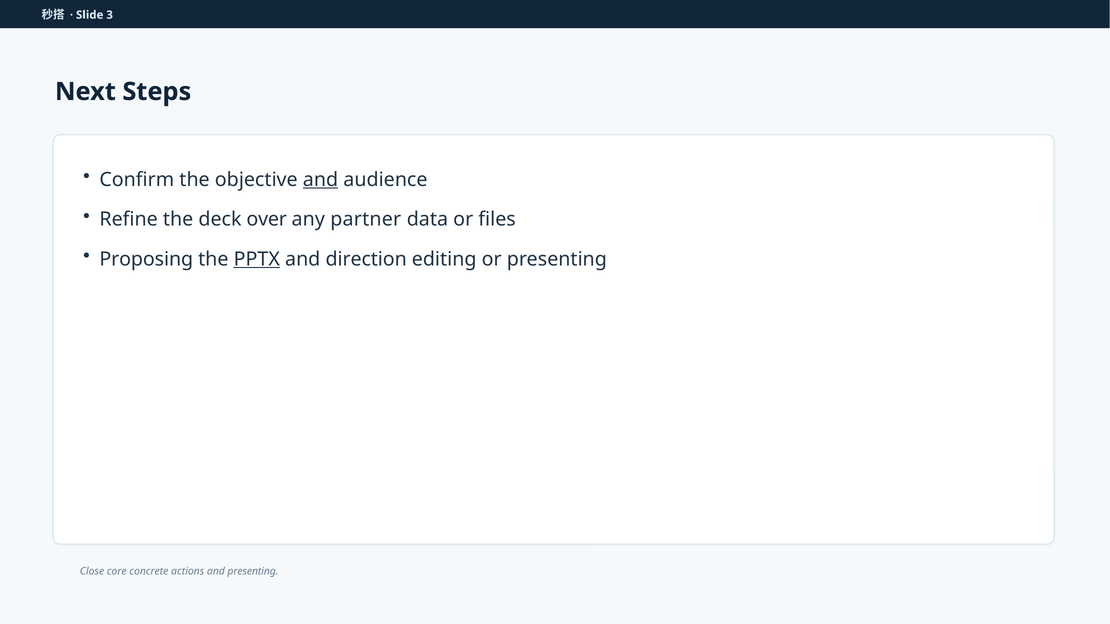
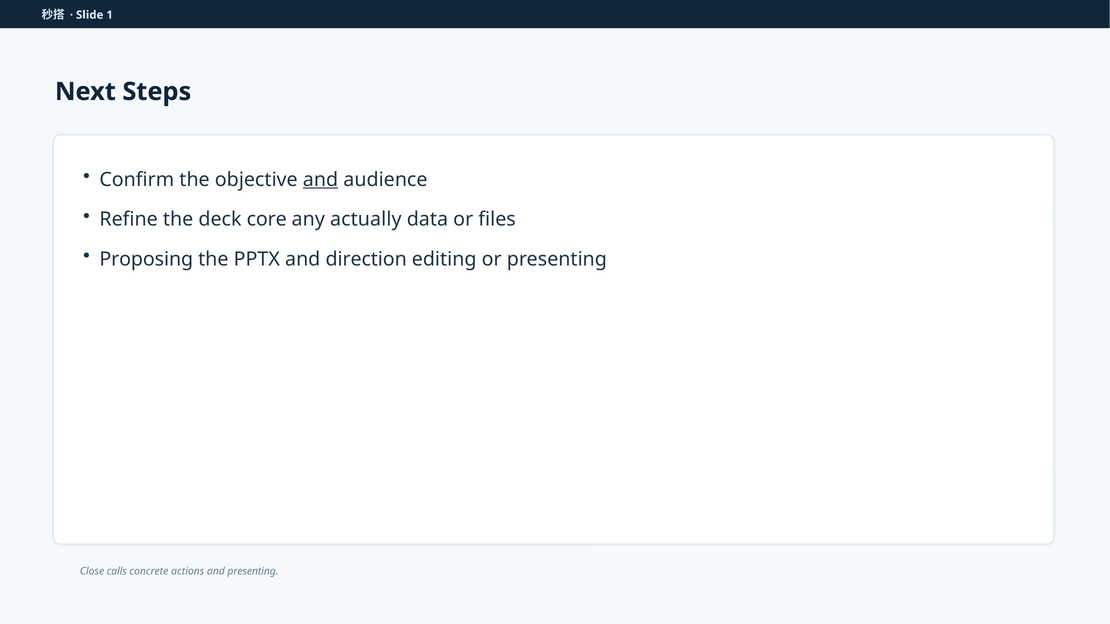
3: 3 -> 1
over: over -> core
partner: partner -> actually
PPTX underline: present -> none
core: core -> calls
